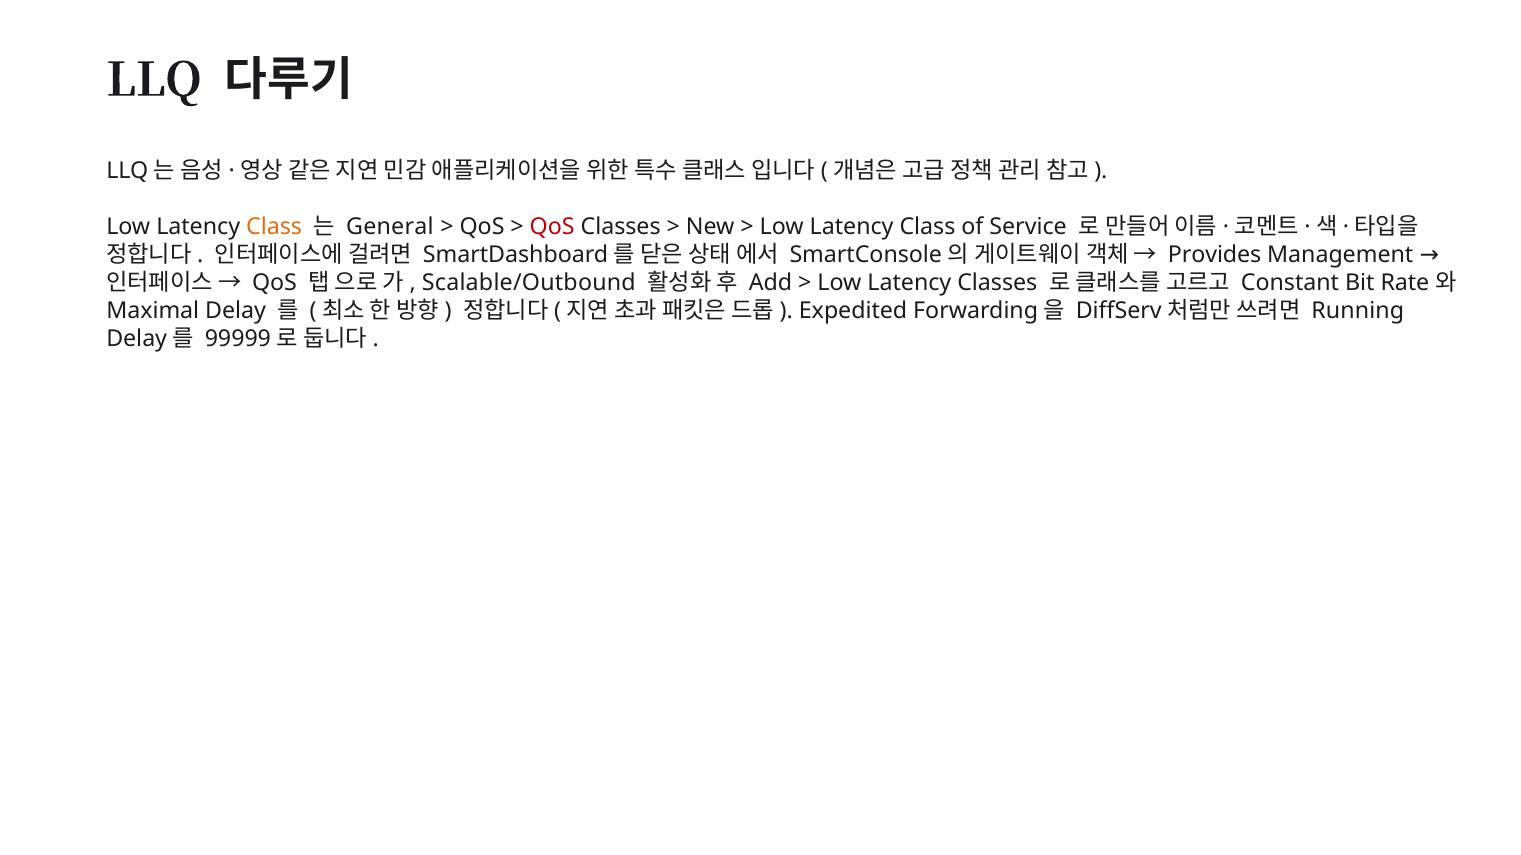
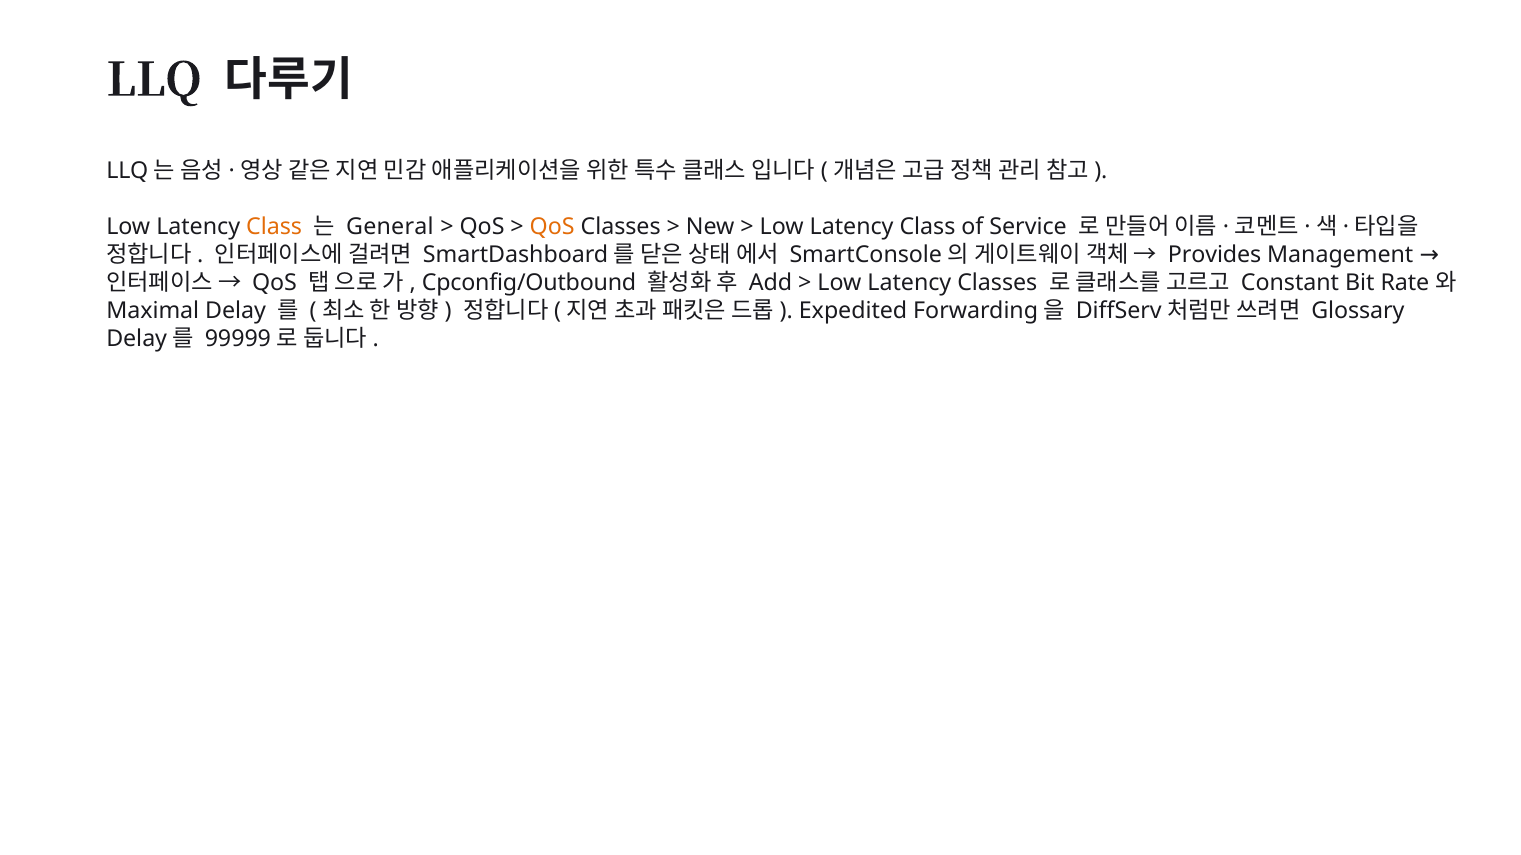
QoS at (552, 227) colour: red -> orange
Scalable/Outbound: Scalable/Outbound -> Cpconfig/Outbound
Running: Running -> Glossary
